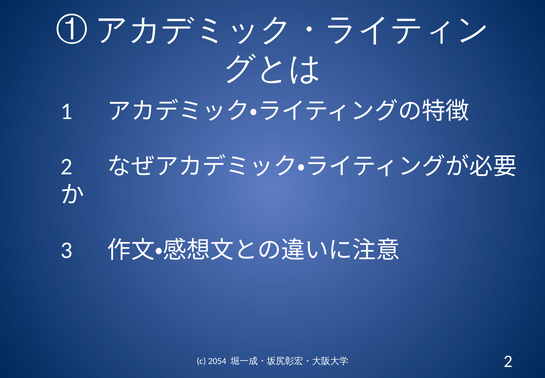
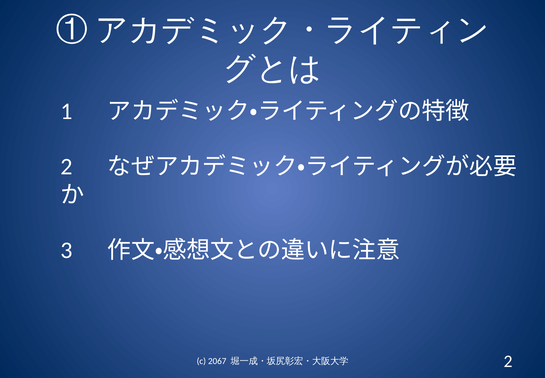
2054: 2054 -> 2067
